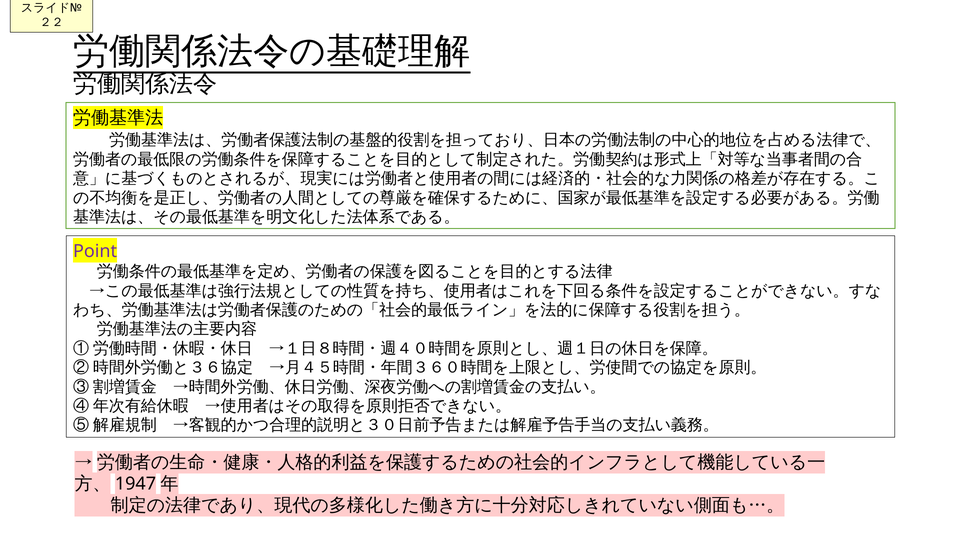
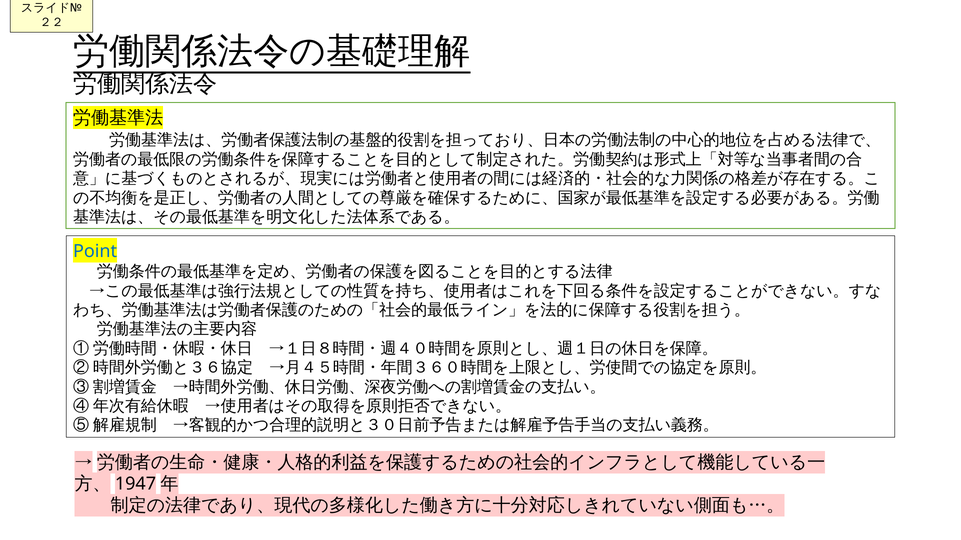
Point colour: purple -> blue
